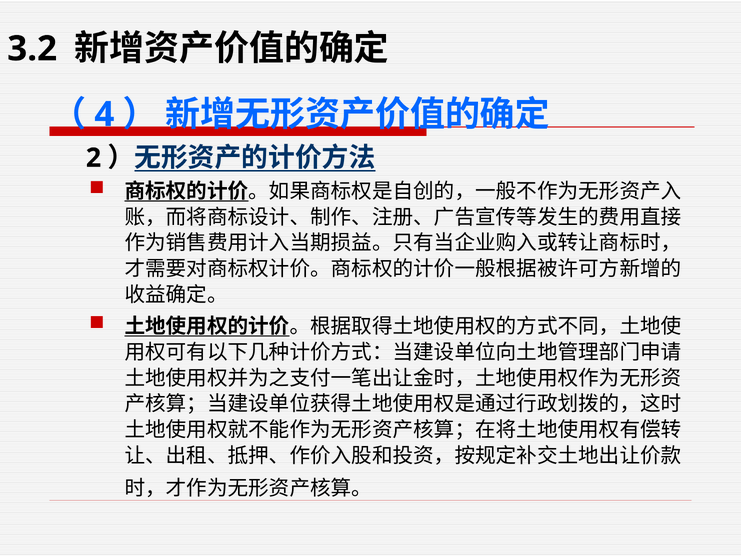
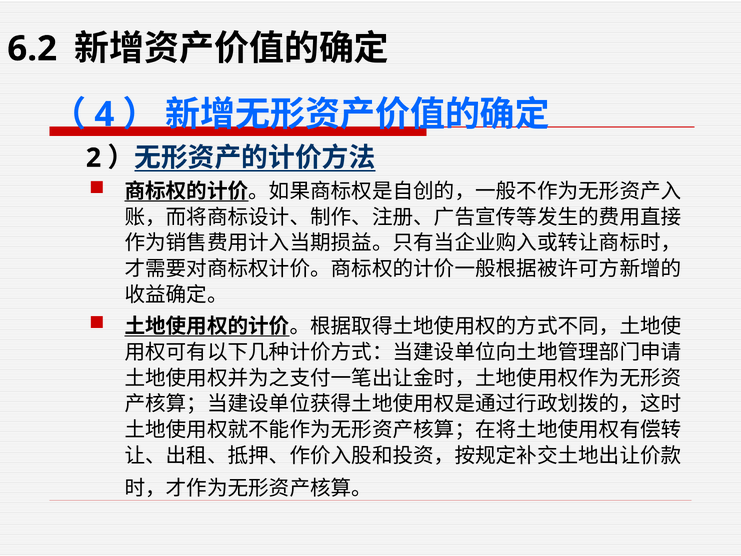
3.2: 3.2 -> 6.2
